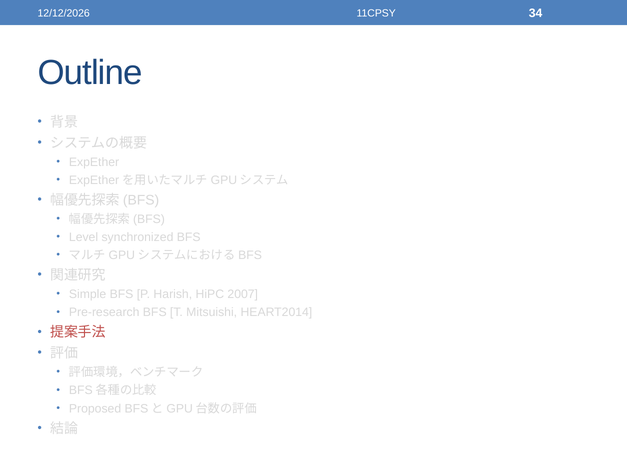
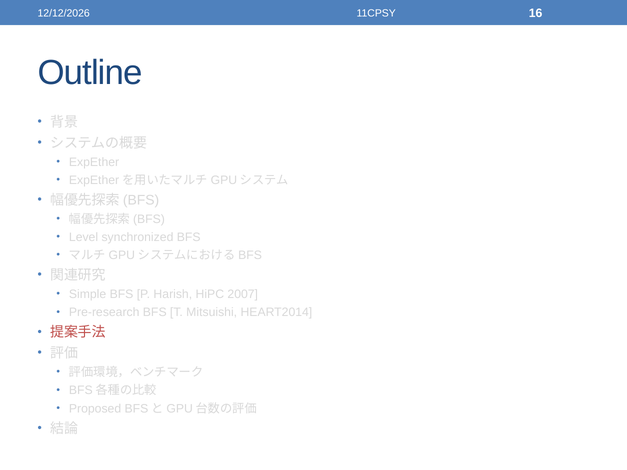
34: 34 -> 16
